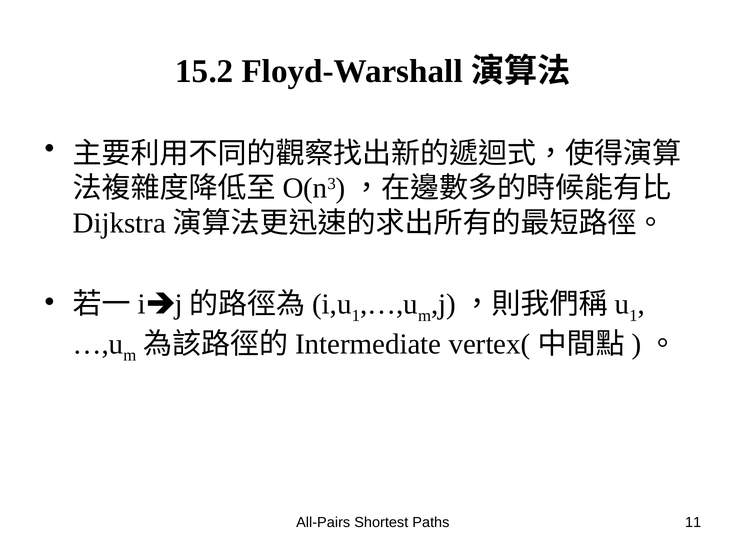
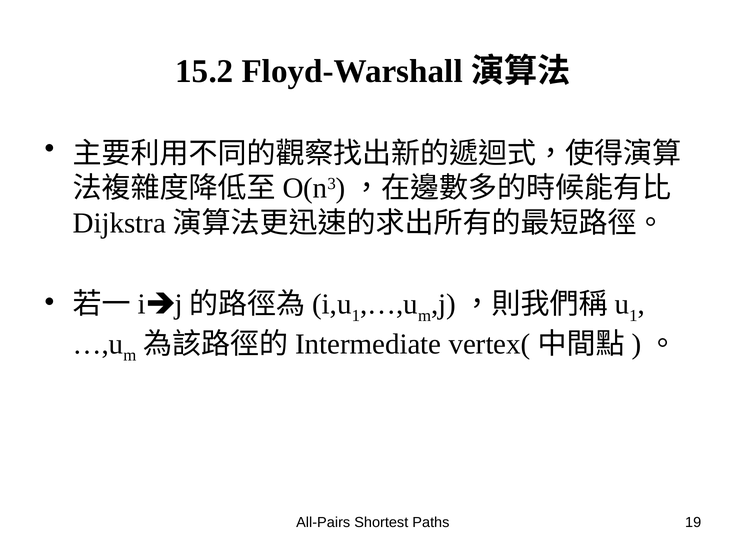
11: 11 -> 19
